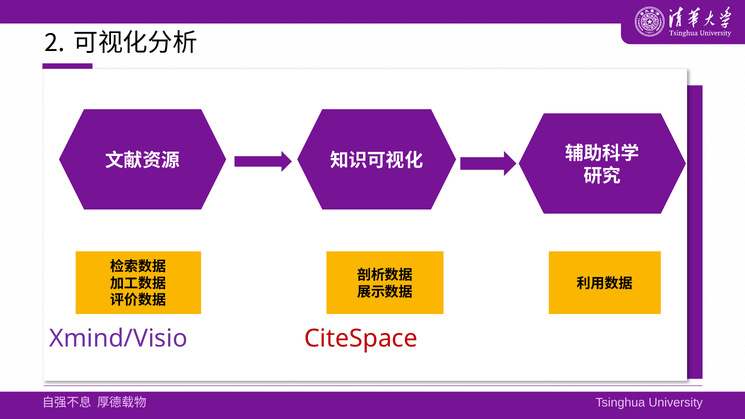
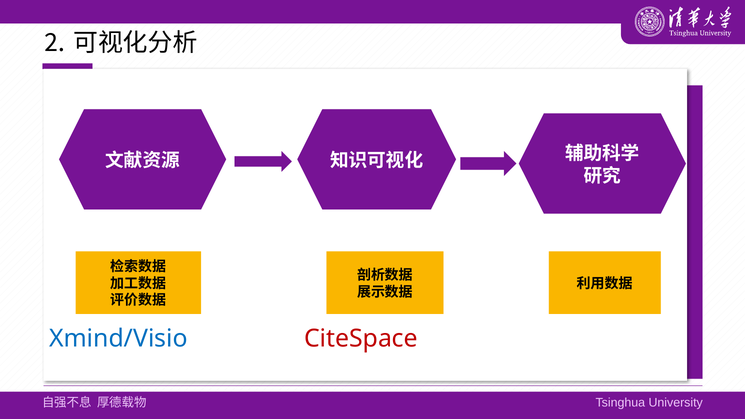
Xmind/Visio colour: purple -> blue
